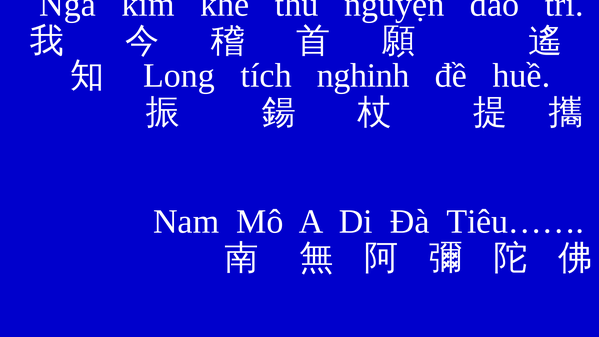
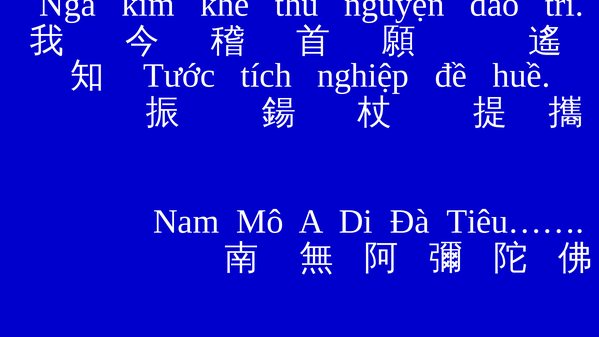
Long: Long -> Tước
nghinh: nghinh -> nghiệp
